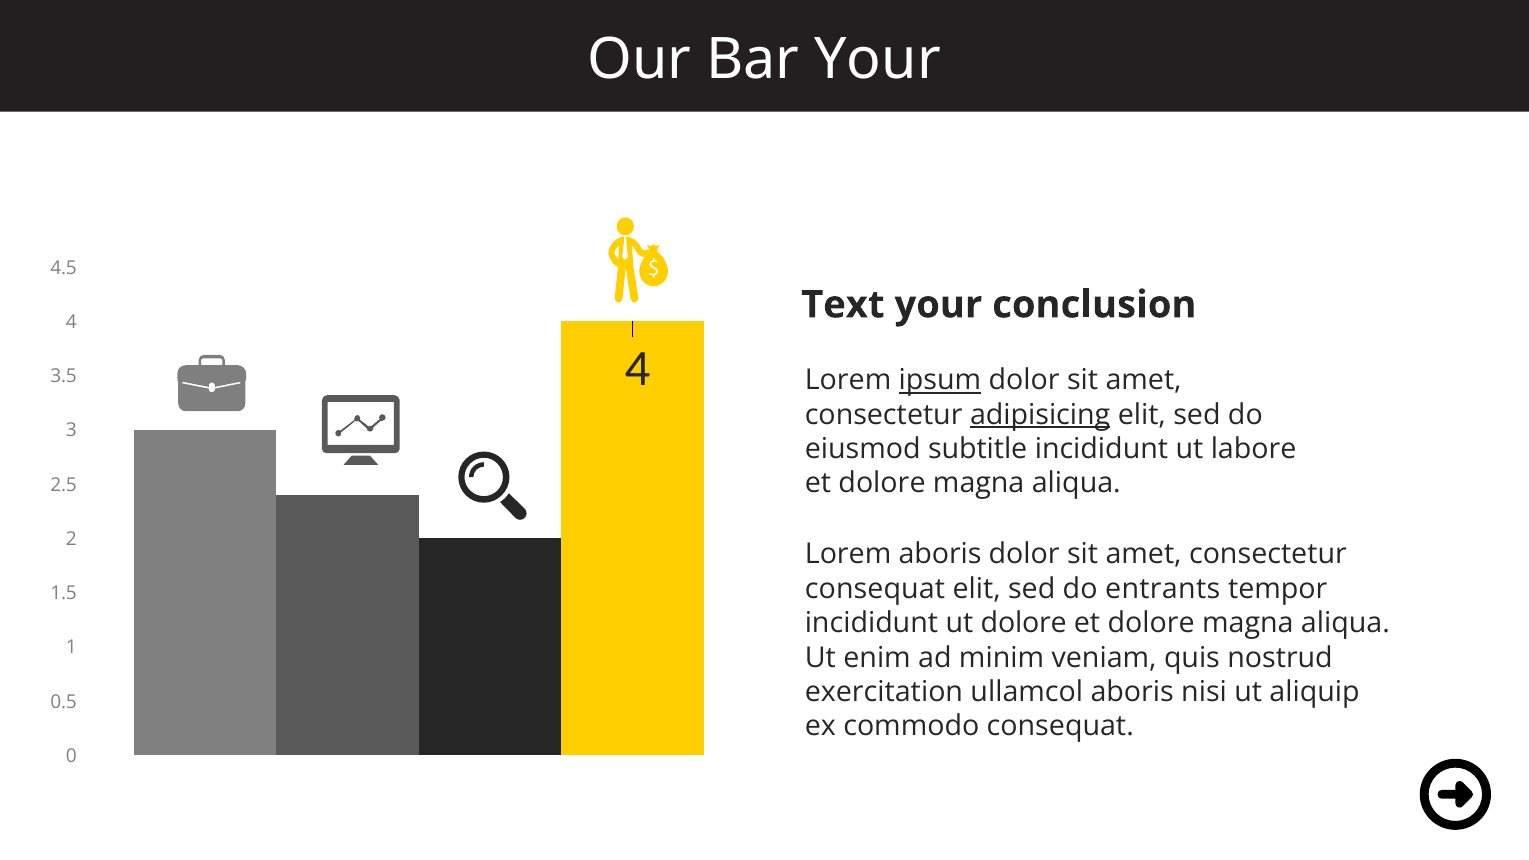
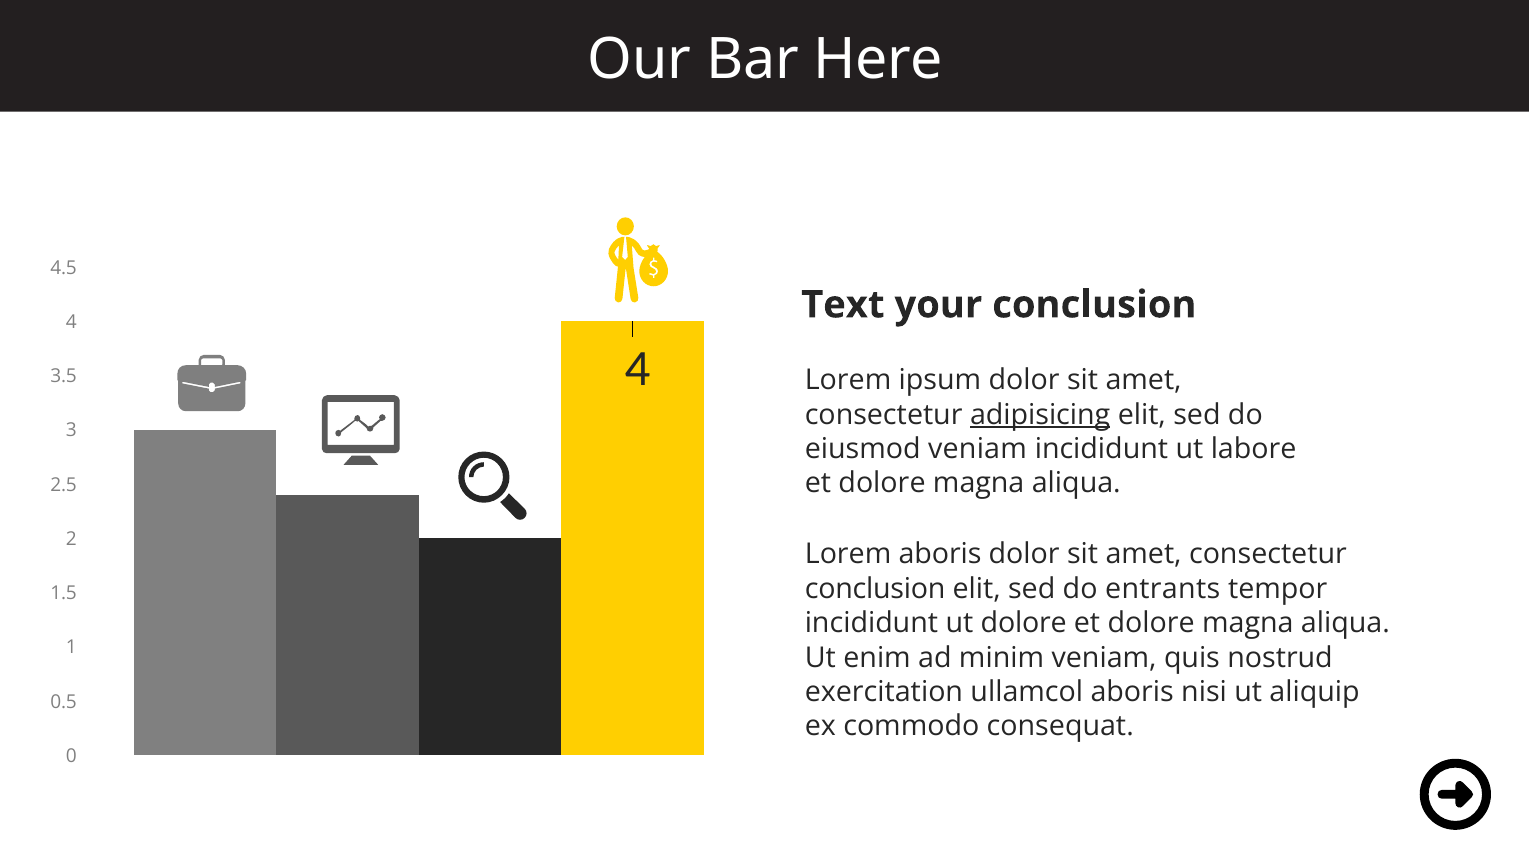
Bar Your: Your -> Here
ipsum underline: present -> none
eiusmod subtitle: subtitle -> veniam
consequat at (875, 589): consequat -> conclusion
